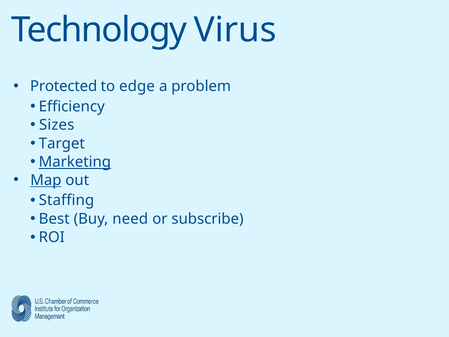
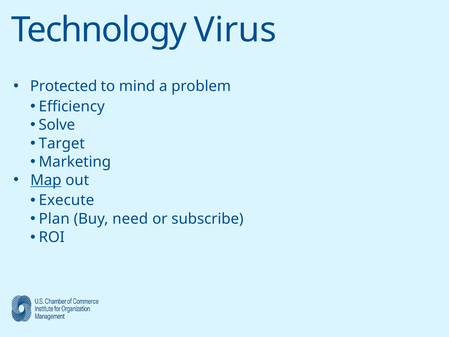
edge: edge -> mind
Sizes: Sizes -> Solve
Marketing underline: present -> none
Staffing: Staffing -> Execute
Best: Best -> Plan
